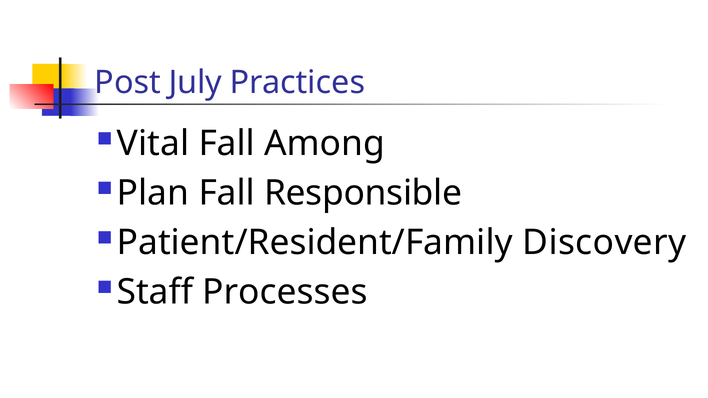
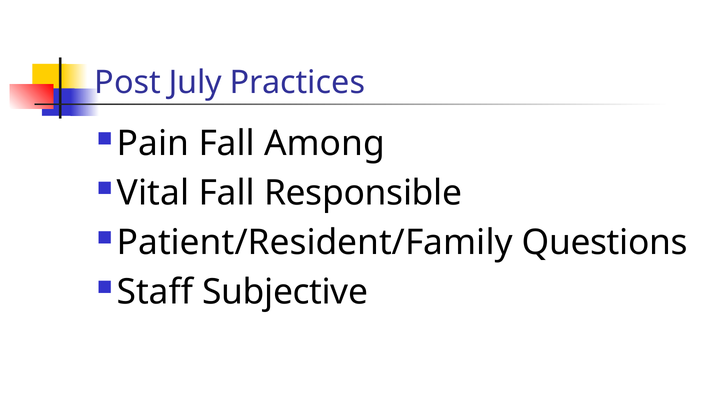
Vital: Vital -> Pain
Plan: Plan -> Vital
Discovery: Discovery -> Questions
Processes: Processes -> Subjective
